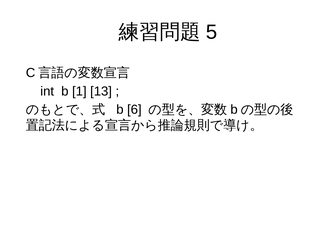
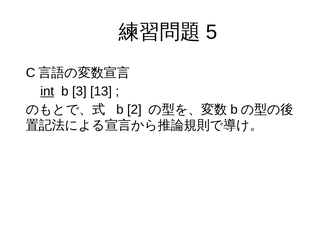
int underline: none -> present
1: 1 -> 3
6: 6 -> 2
